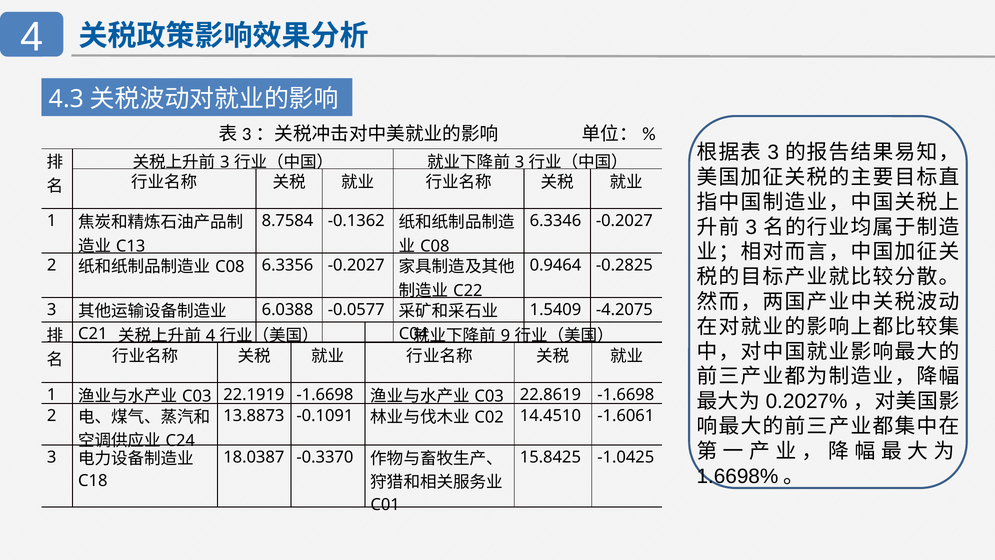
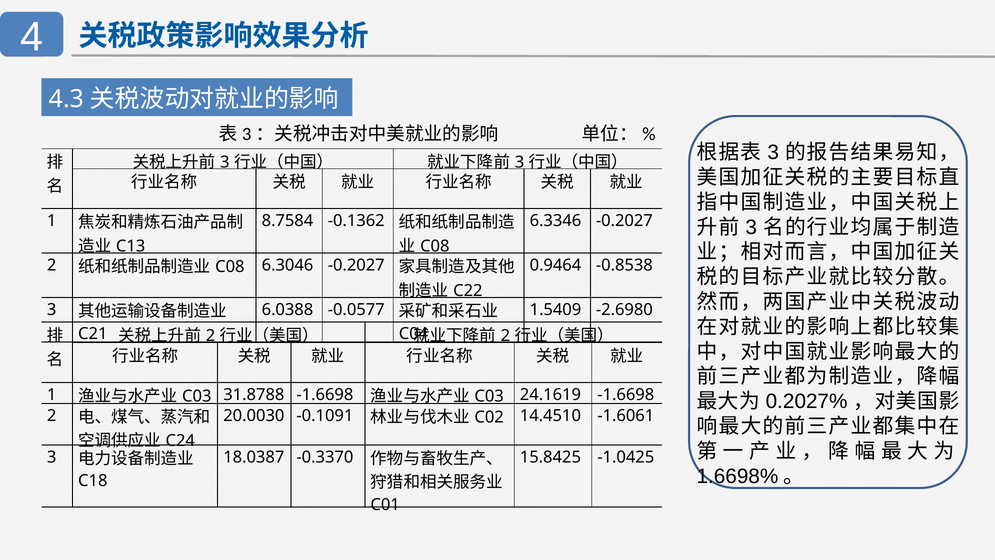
6.3356: 6.3356 -> 6.3046
-0.2825: -0.2825 -> -0.8538
-4.2075: -4.2075 -> -2.6980
4 at (211, 336): 4 -> 2
9 at (505, 336): 9 -> 2
22.1919: 22.1919 -> 31.8788
22.8619: 22.8619 -> 24.1619
13.8873: 13.8873 -> 20.0030
